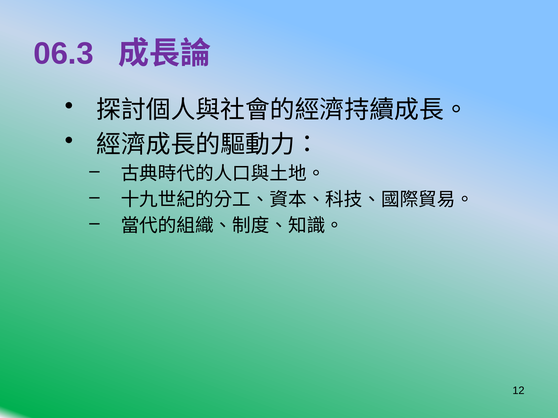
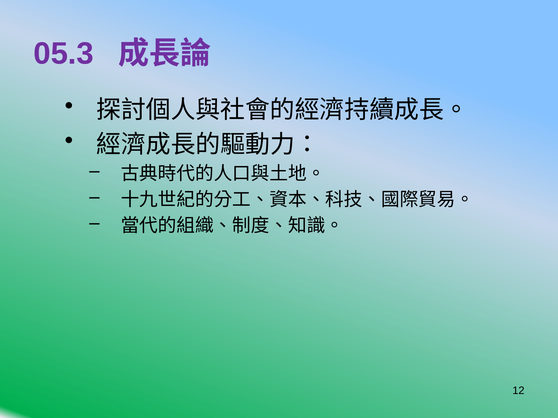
06.3: 06.3 -> 05.3
